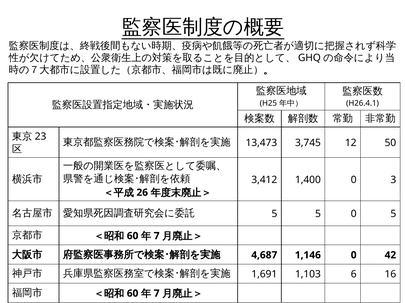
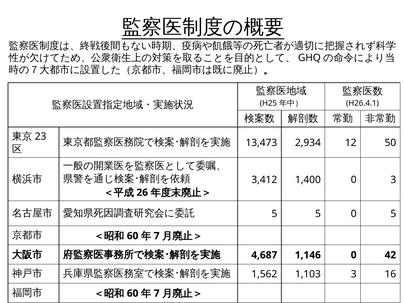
3,745: 3,745 -> 2,934
1,691: 1,691 -> 1,562
1,103 6: 6 -> 3
